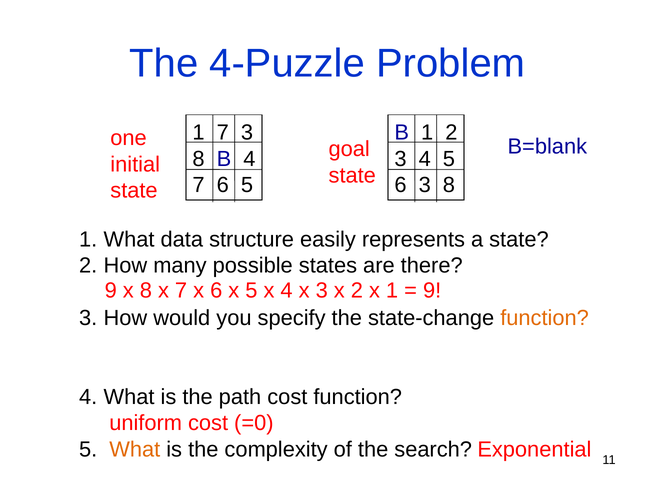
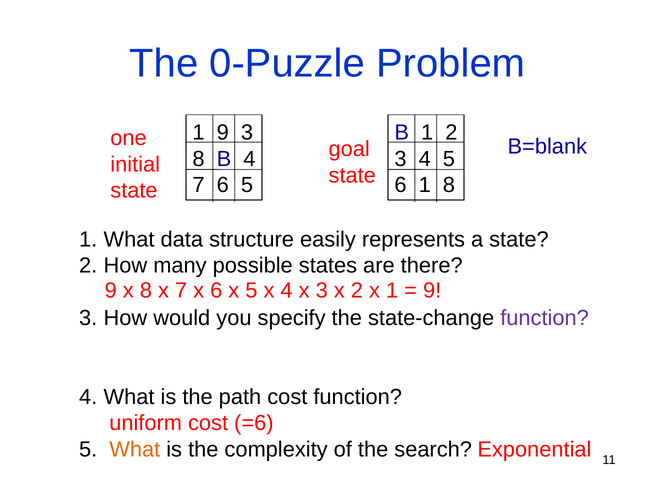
4-Puzzle: 4-Puzzle -> 0-Puzzle
1 7: 7 -> 9
6 3: 3 -> 1
function at (545, 318) colour: orange -> purple
=0: =0 -> =6
